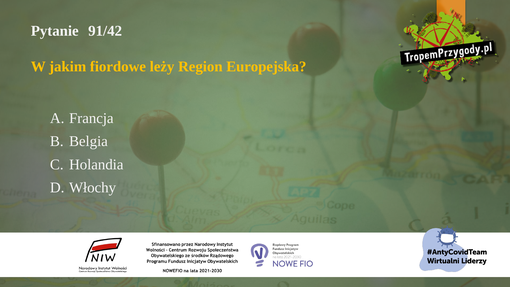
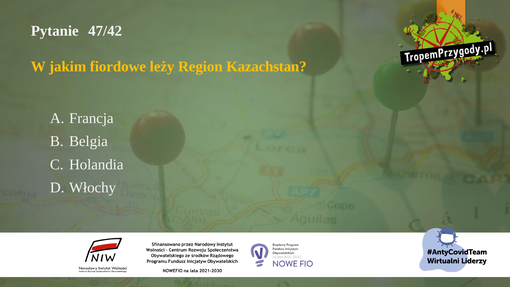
91/42: 91/42 -> 47/42
Europejska: Europejska -> Kazachstan
